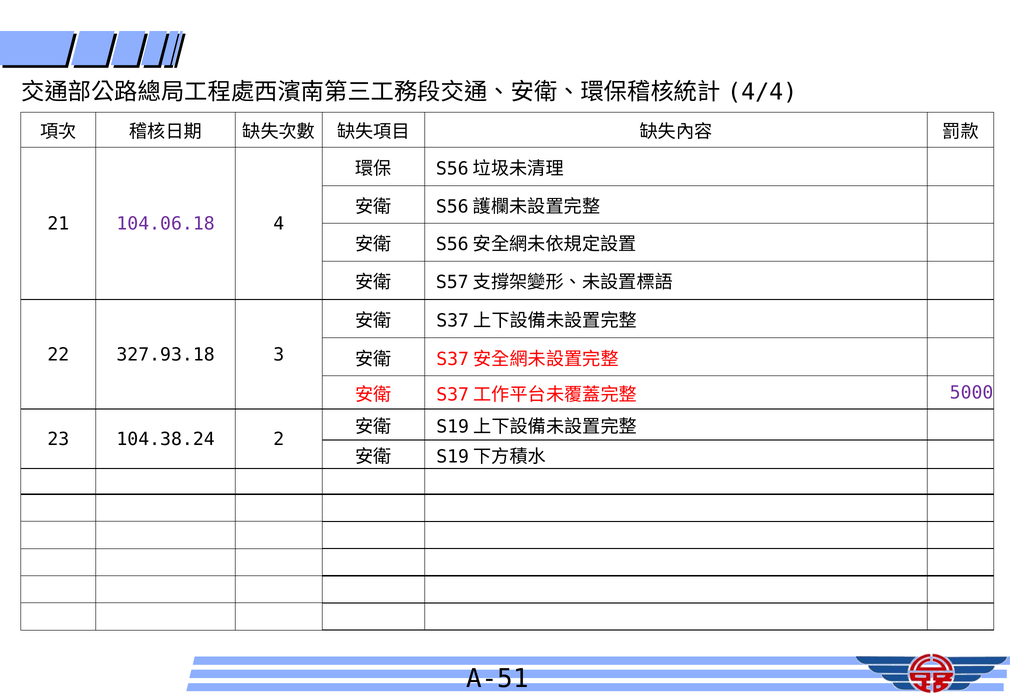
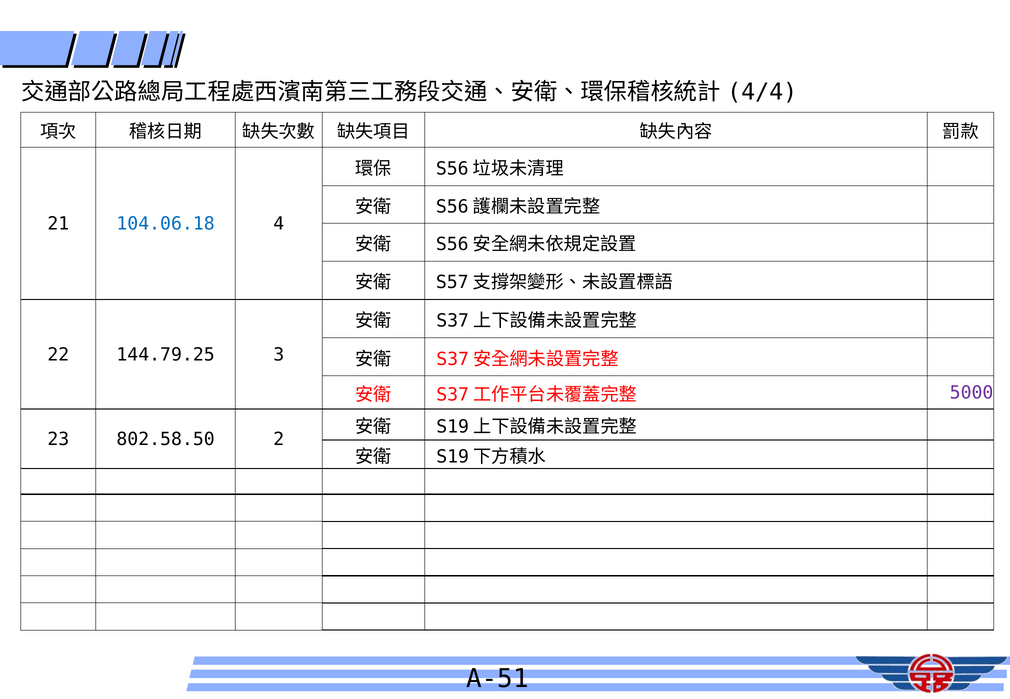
104.06.18 colour: purple -> blue
327.93.18: 327.93.18 -> 144.79.25
104.38.24: 104.38.24 -> 802.58.50
